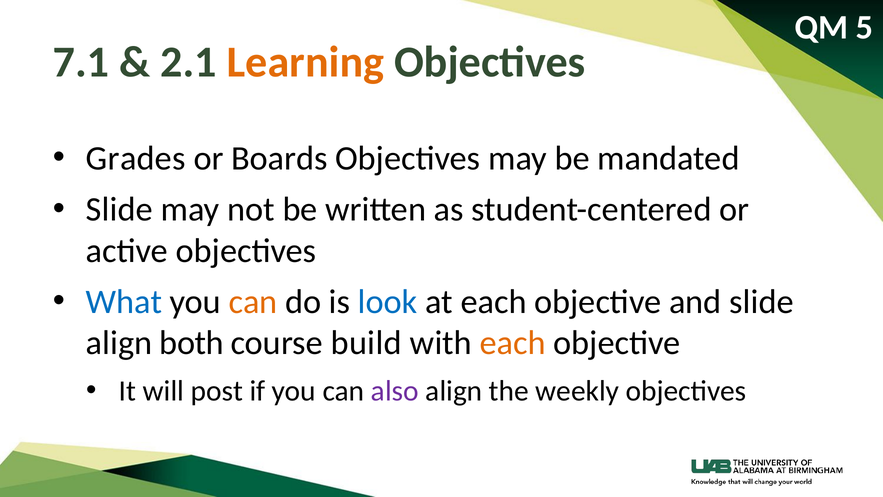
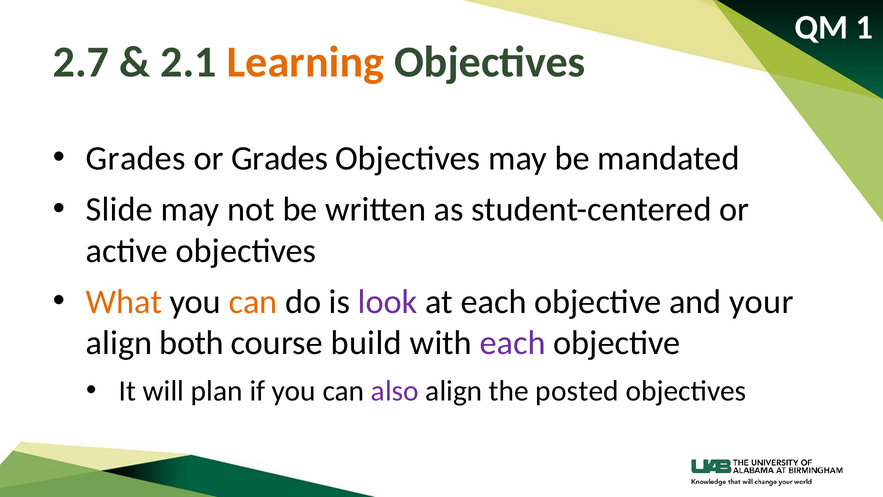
5: 5 -> 1
7.1: 7.1 -> 2.7
or Boards: Boards -> Grades
What colour: blue -> orange
look colour: blue -> purple
and slide: slide -> your
each at (513, 343) colour: orange -> purple
post: post -> plan
weekly: weekly -> posted
